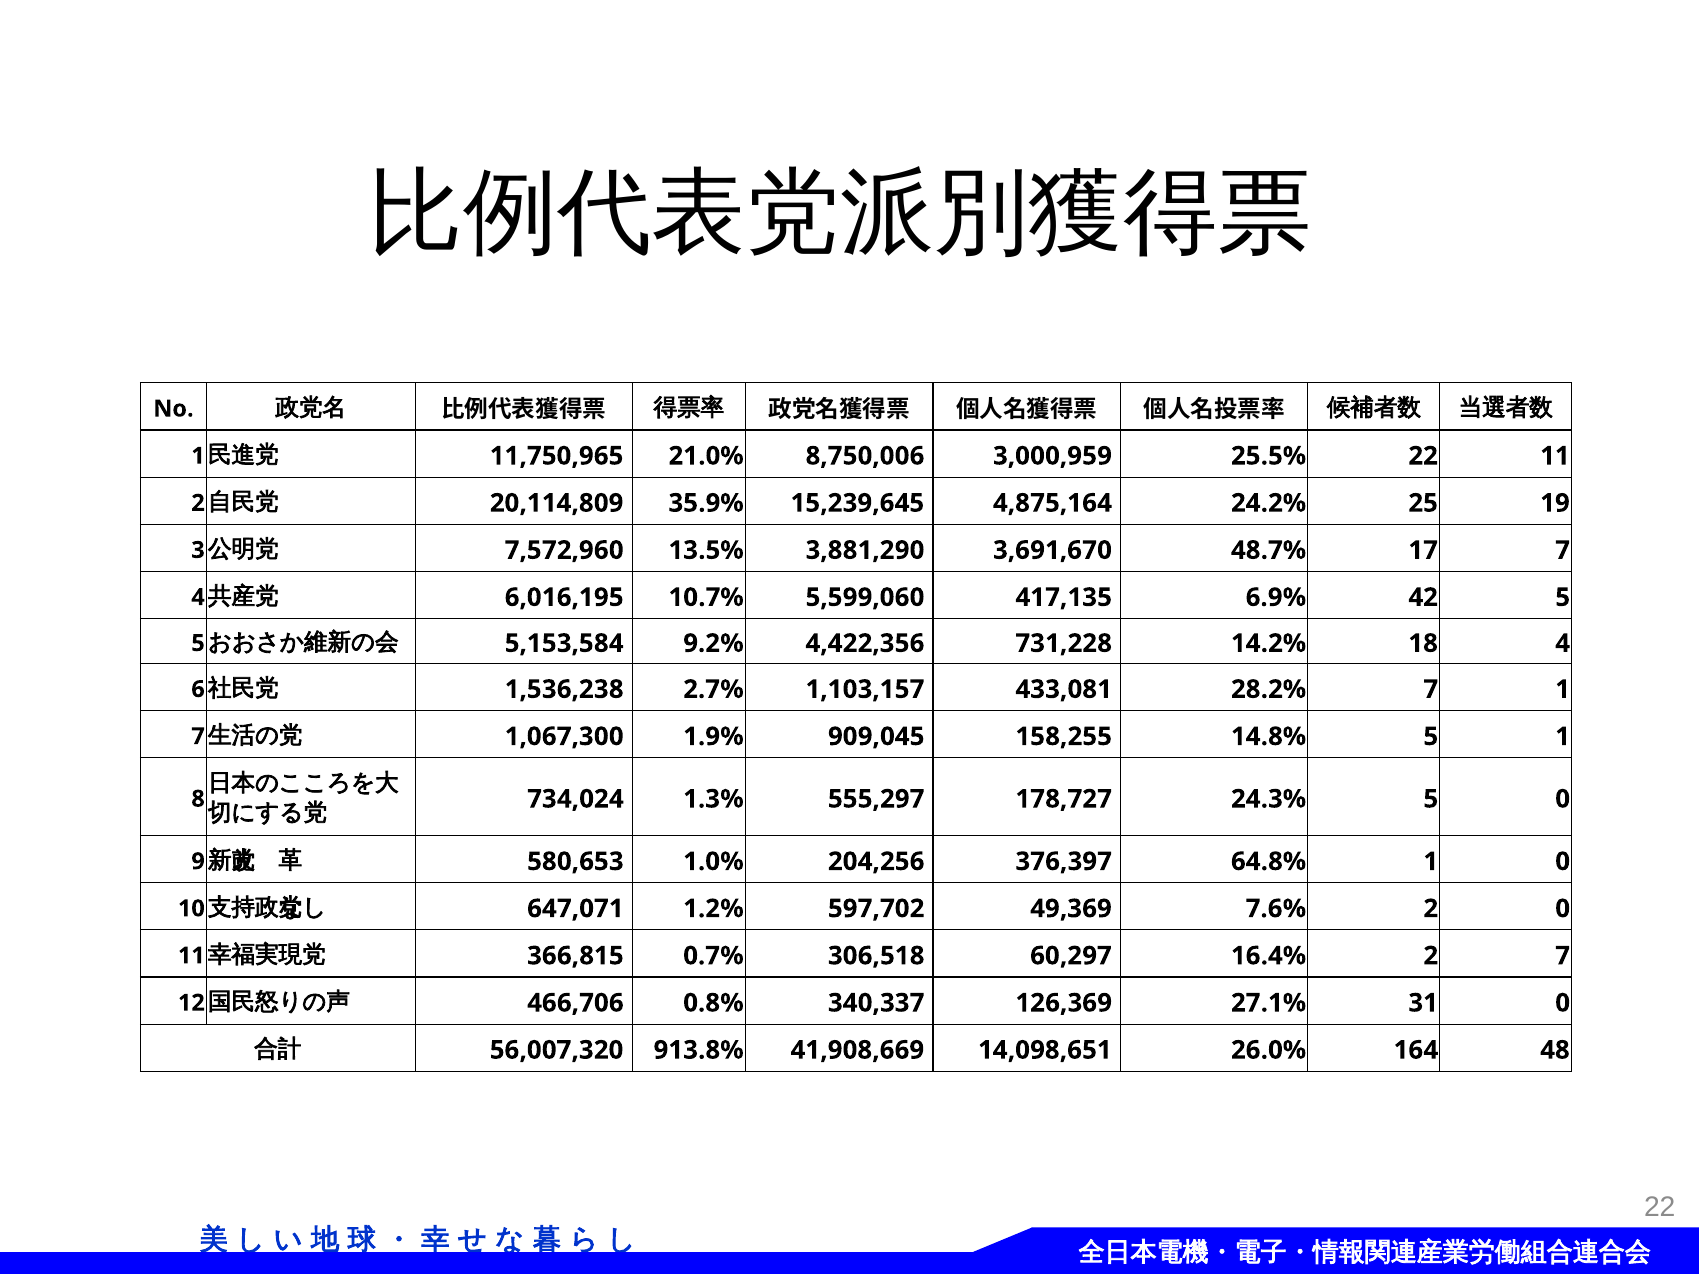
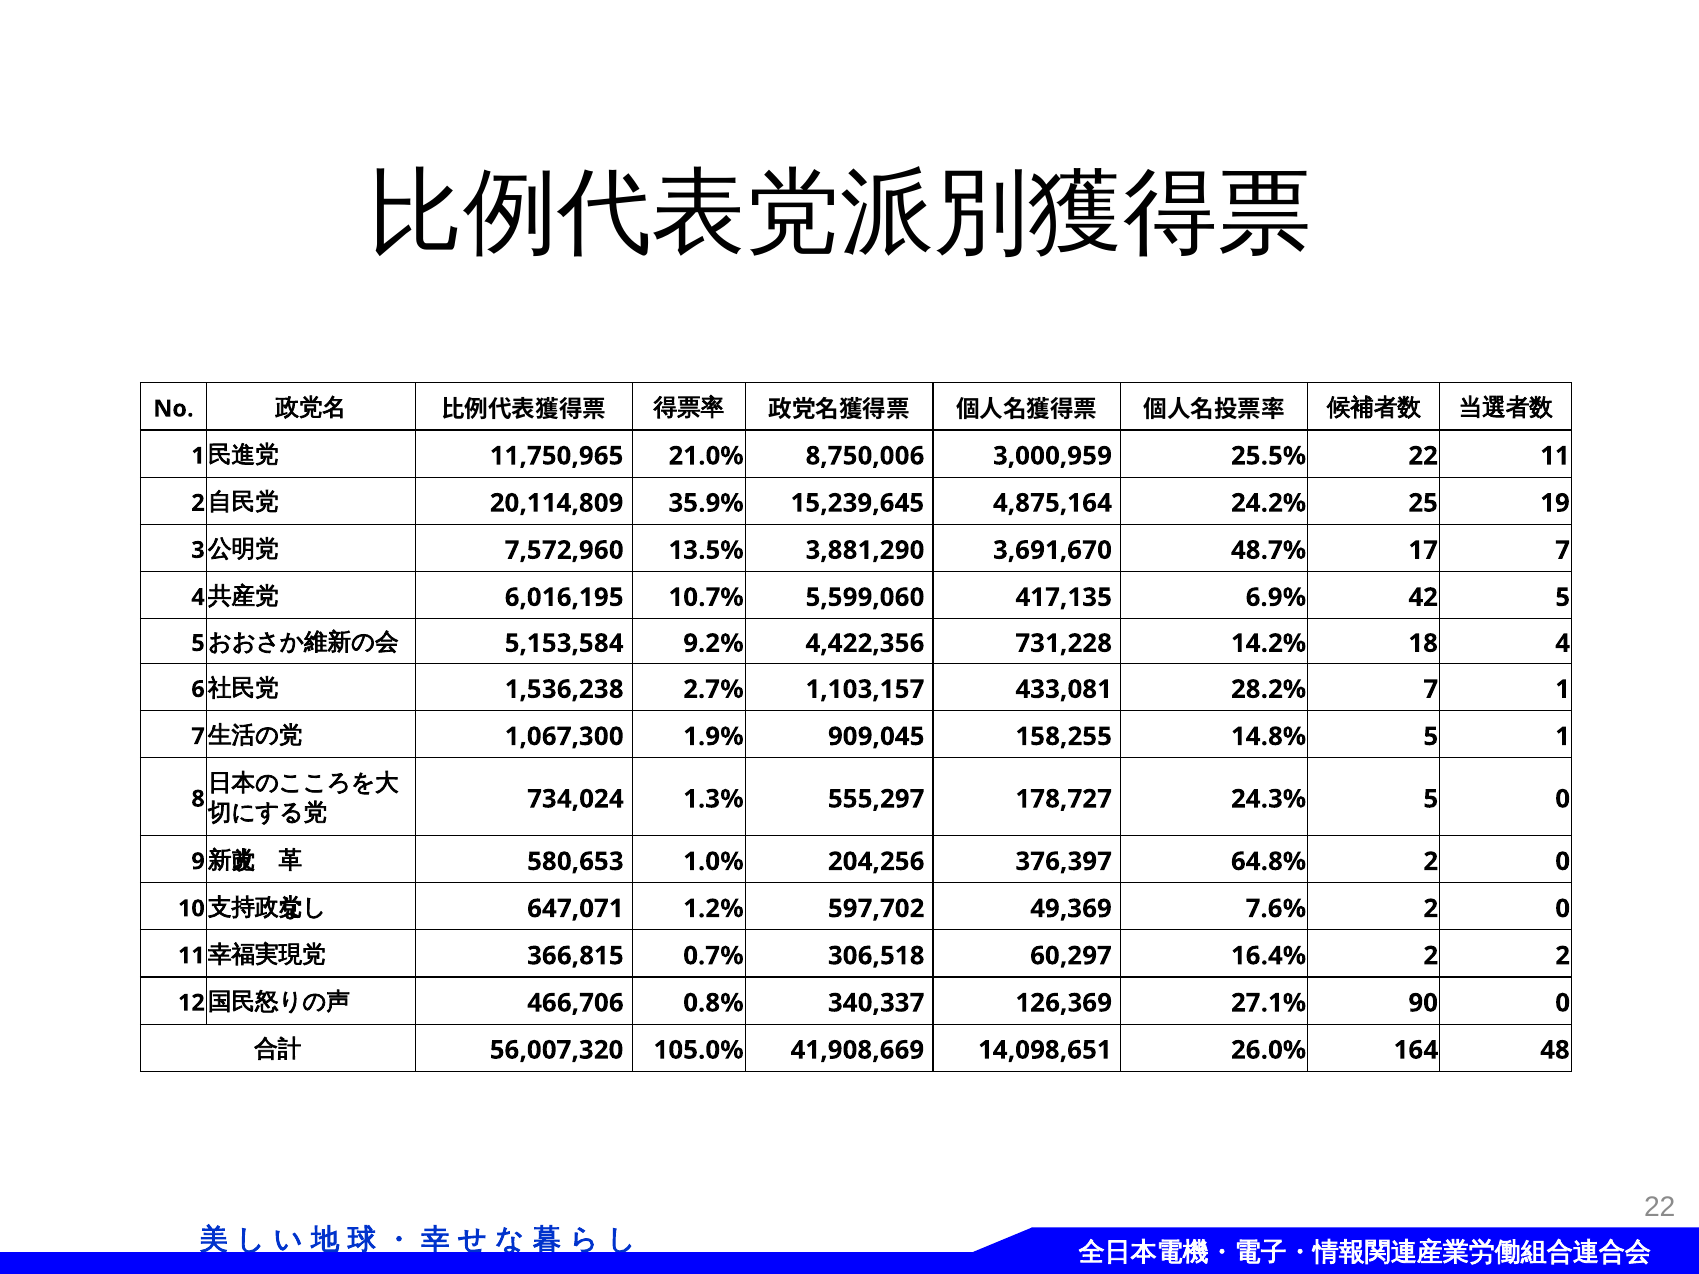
64.8% 1: 1 -> 2
2 7: 7 -> 2
31: 31 -> 90
913.8%: 913.8% -> 105.0%
